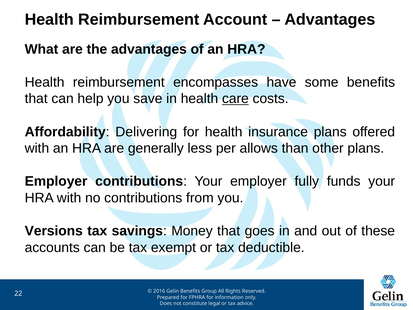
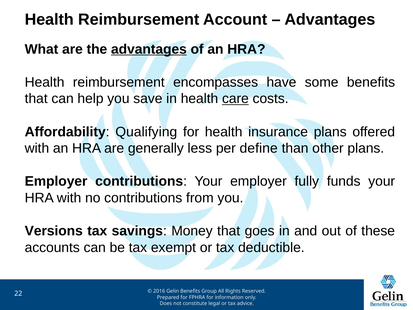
advantages at (149, 49) underline: none -> present
Delivering: Delivering -> Qualifying
allows: allows -> define
